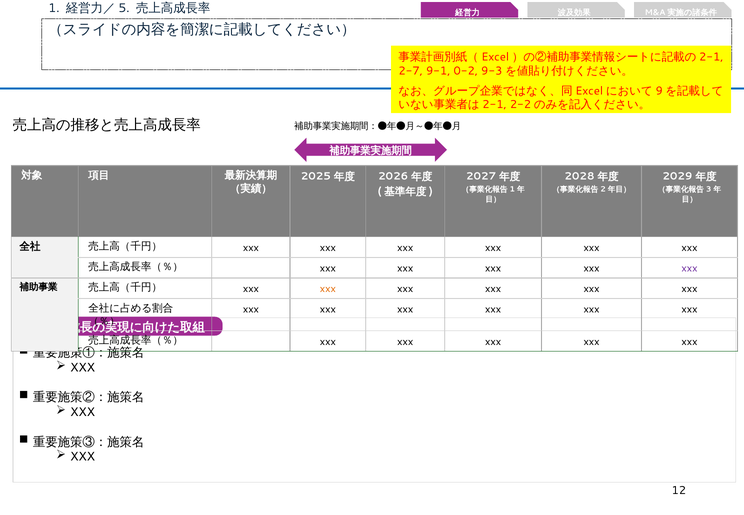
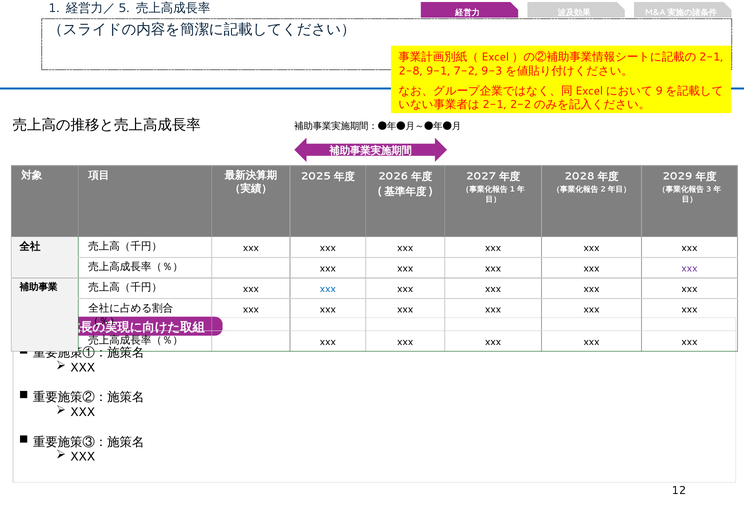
2-7: 2-7 -> 2-8
0-2: 0-2 -> 7-2
xxx at (328, 289) colour: orange -> blue
